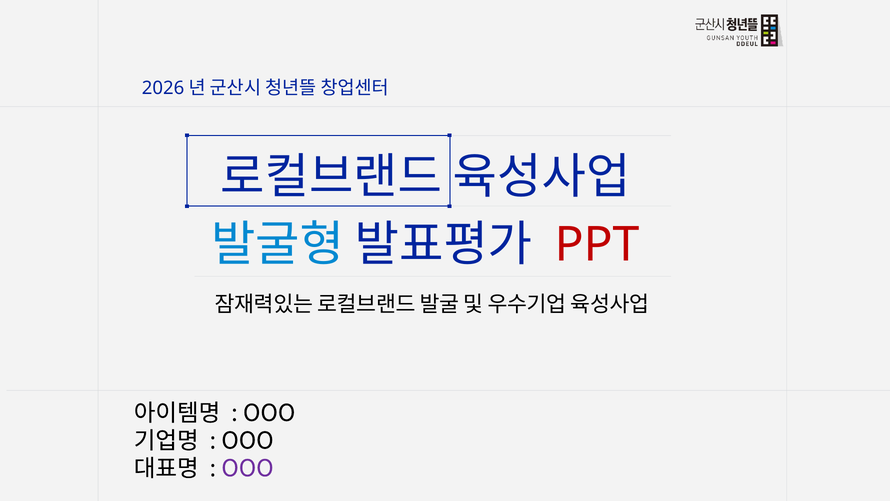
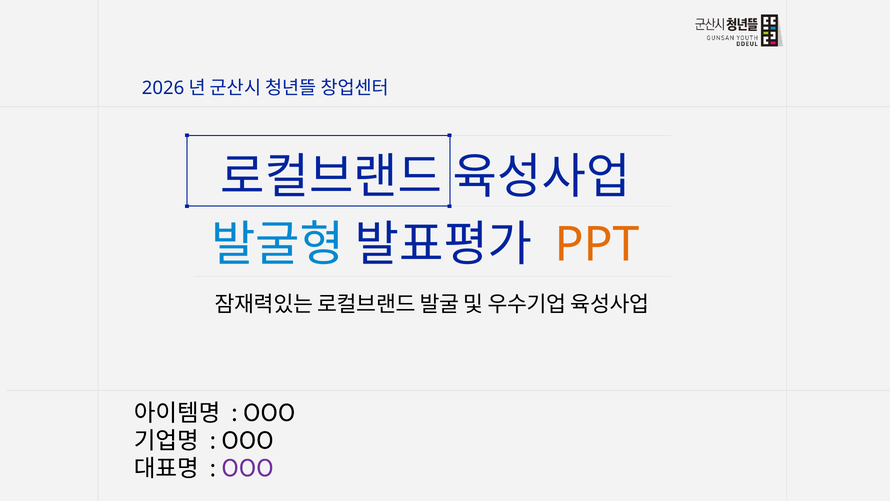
PPT colour: red -> orange
